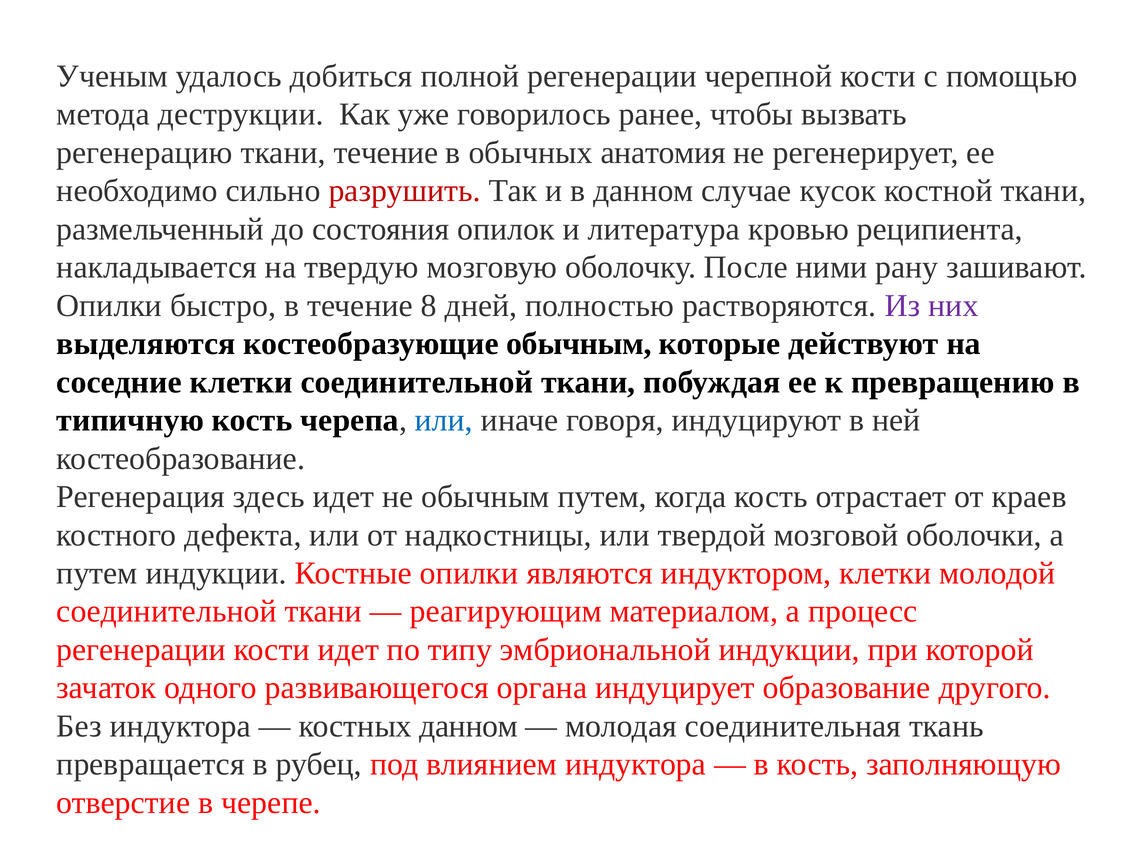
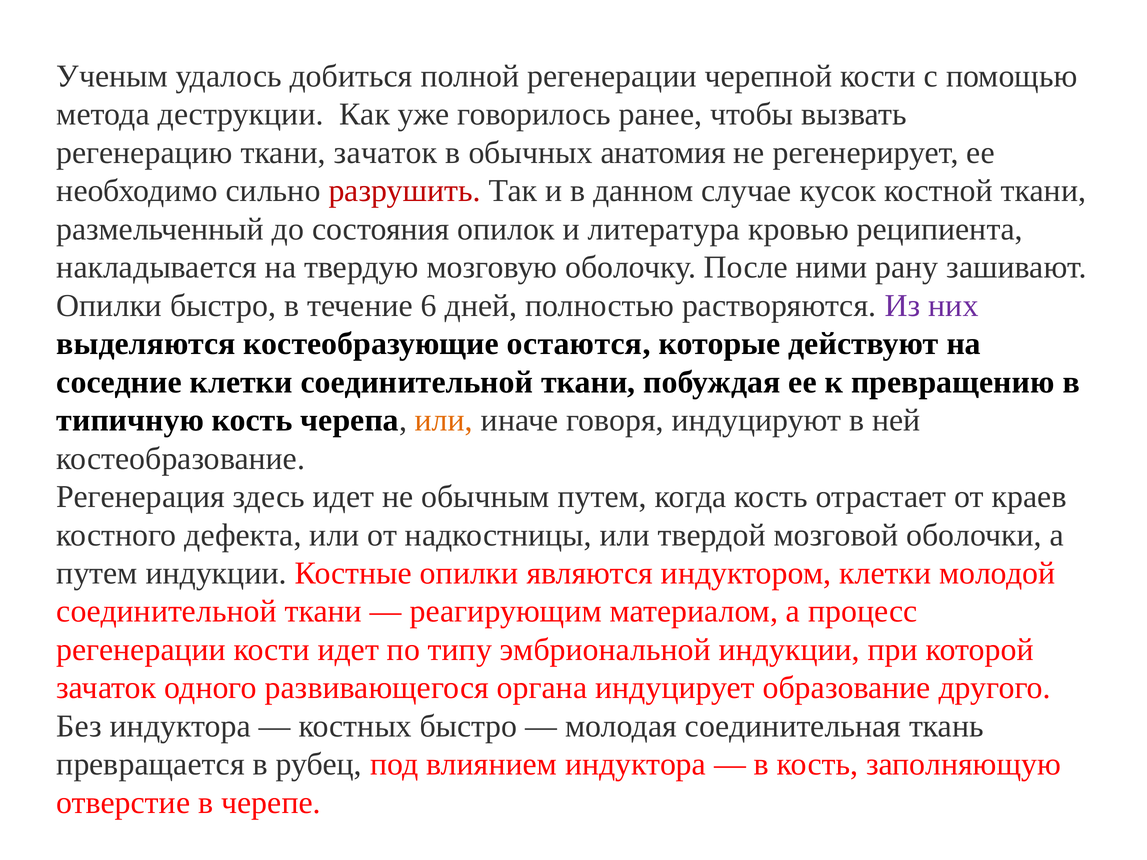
ткани течение: течение -> зачаток
8: 8 -> 6
костеобразующие обычным: обычным -> остаются
или at (444, 420) colour: blue -> orange
костных данном: данном -> быстро
